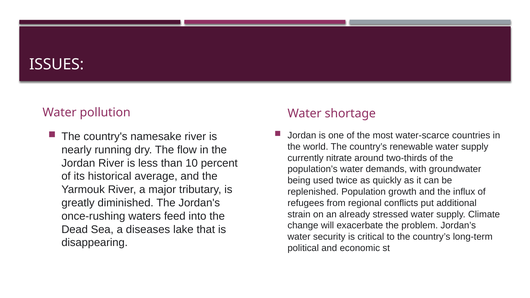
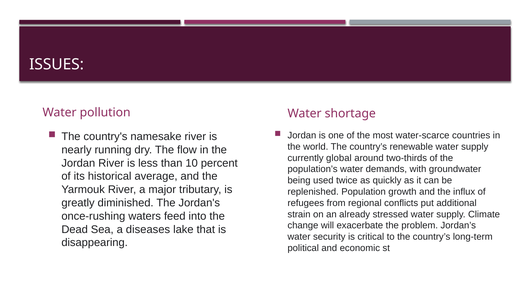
nitrate: nitrate -> global
